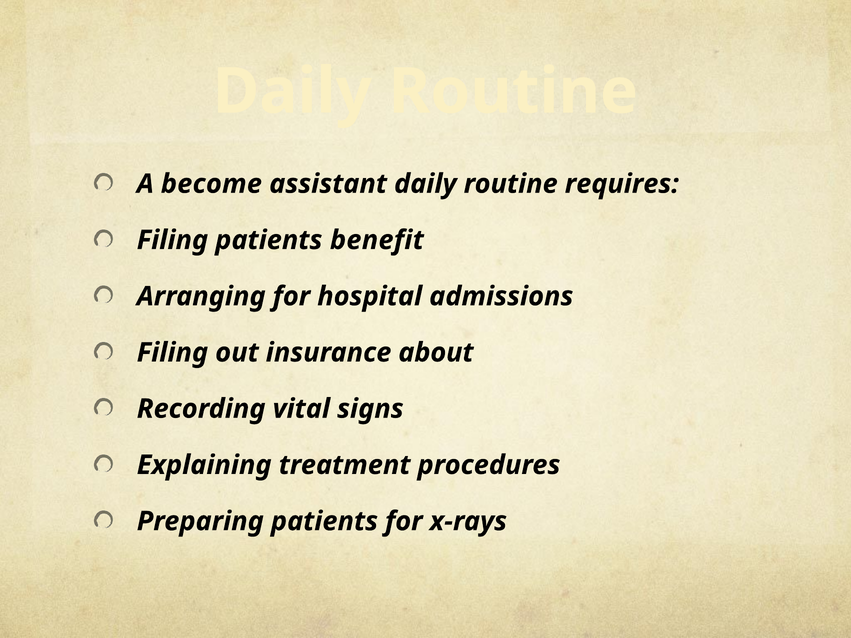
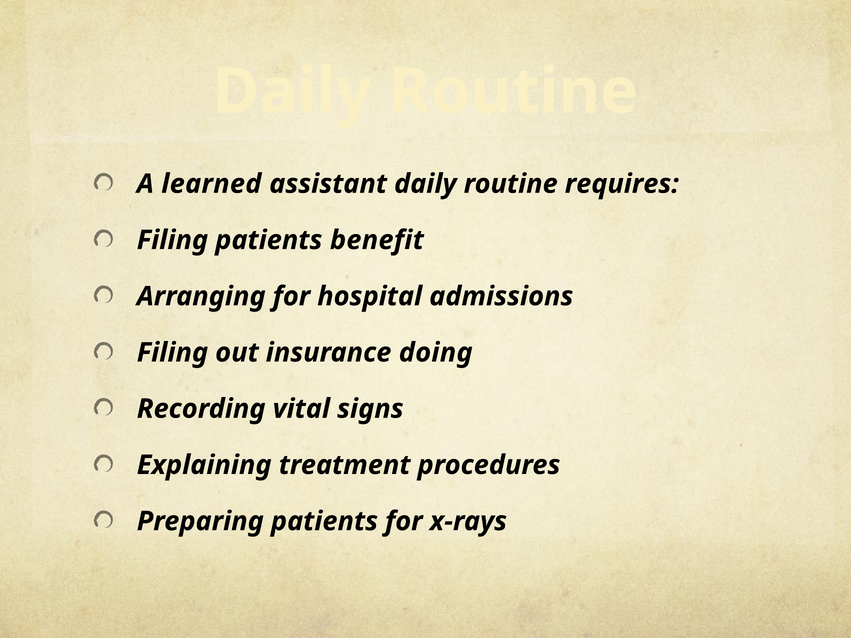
become: become -> learned
about: about -> doing
